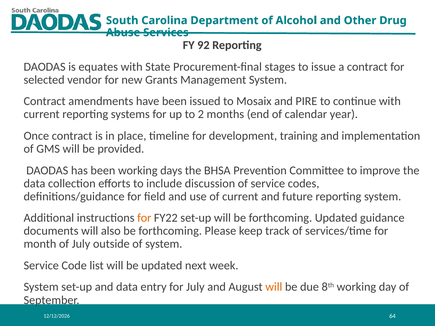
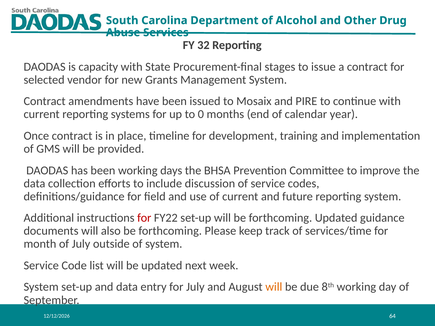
92: 92 -> 32
equates: equates -> capacity
2: 2 -> 0
for at (144, 218) colour: orange -> red
